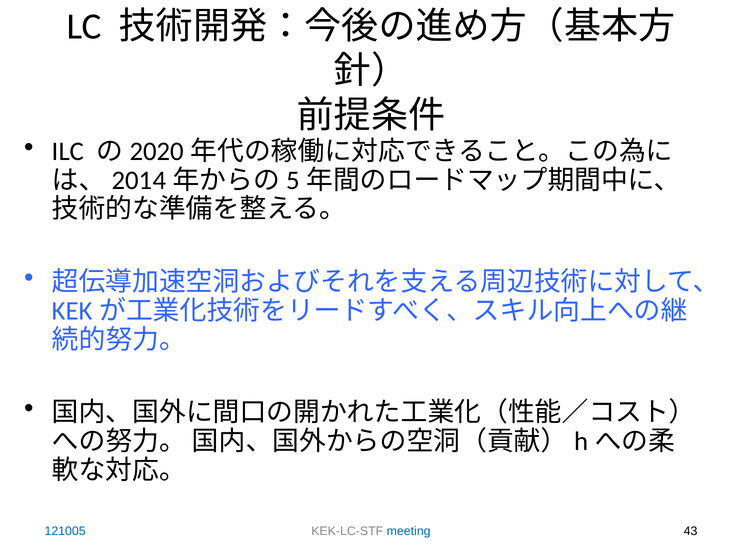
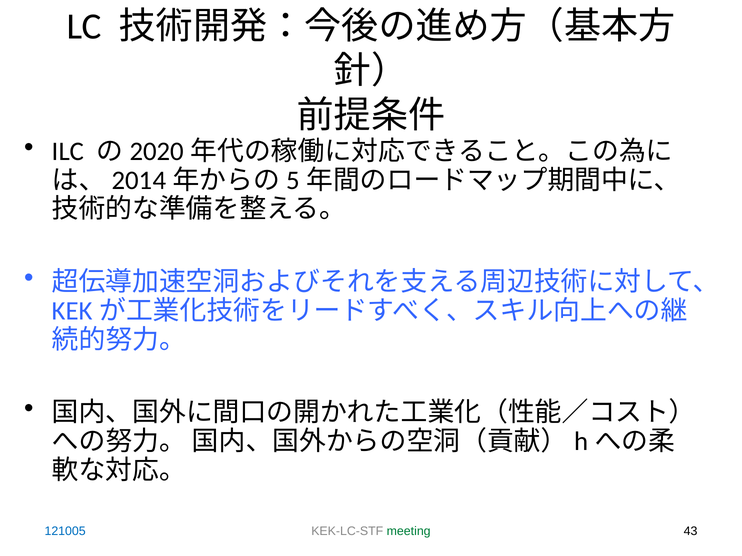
meeting colour: blue -> green
